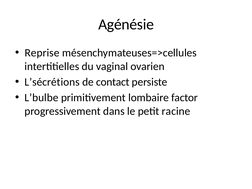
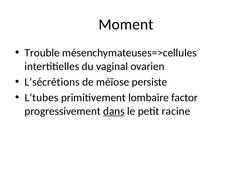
Agénésie: Agénésie -> Moment
Reprise: Reprise -> Trouble
contact: contact -> méïose
L’bulbe: L’bulbe -> L’tubes
dans underline: none -> present
